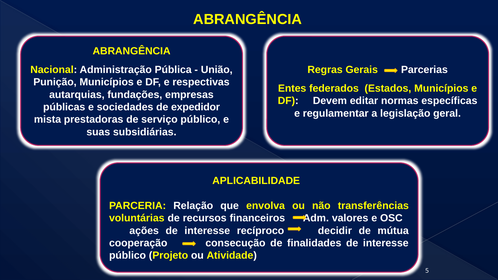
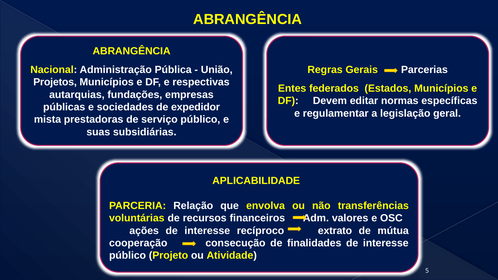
Punição: Punição -> Projetos
decidir: decidir -> extrato
